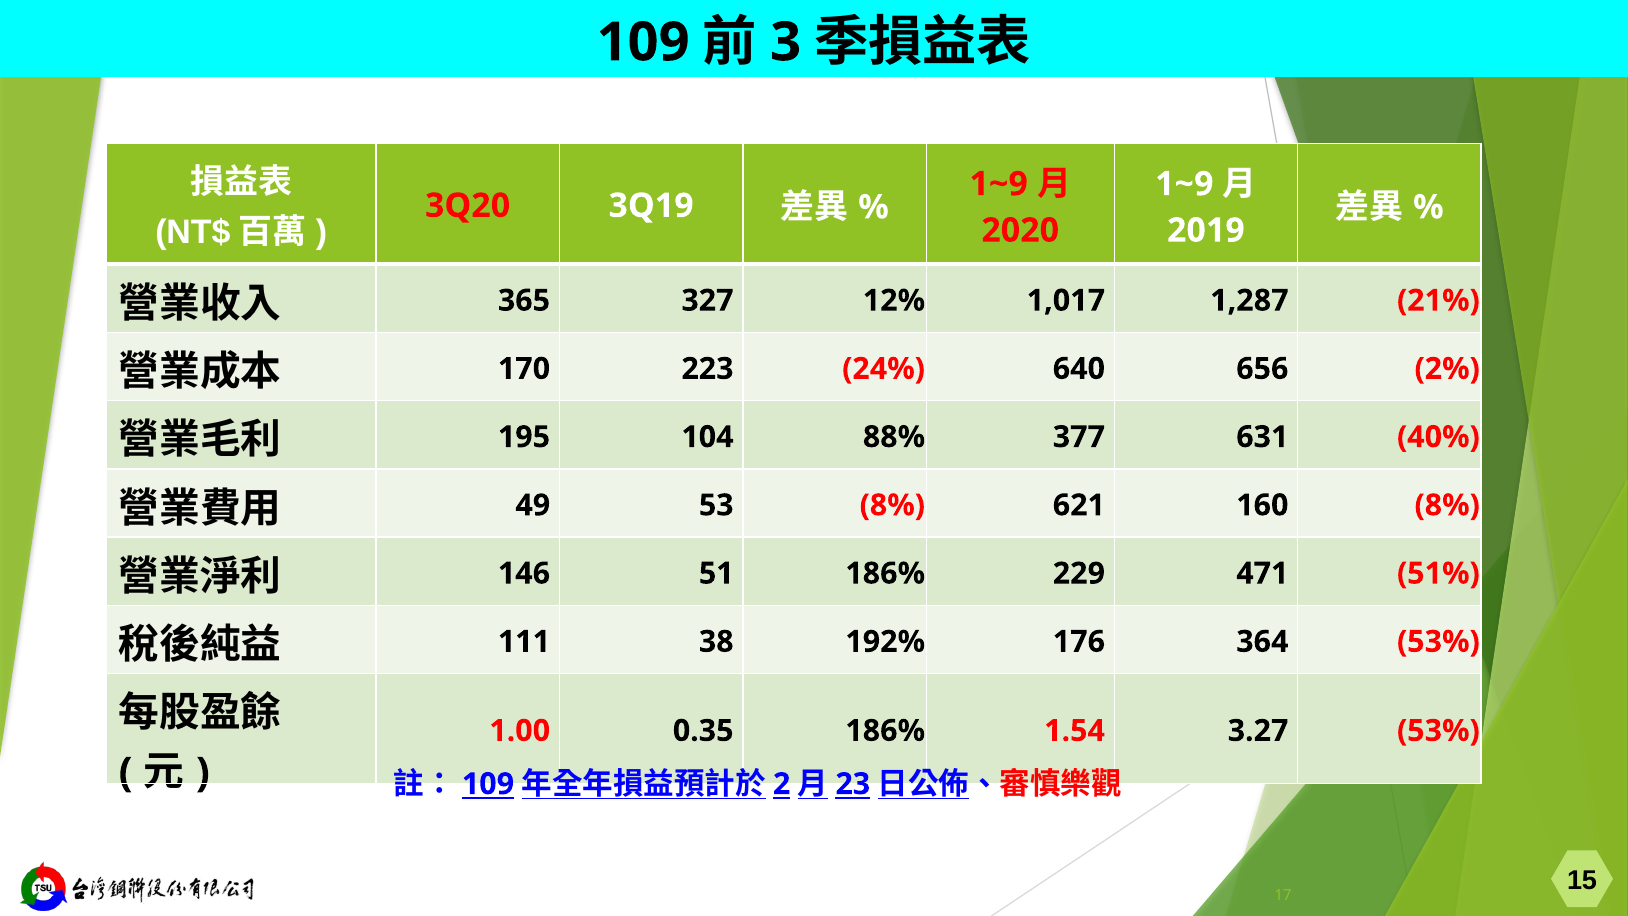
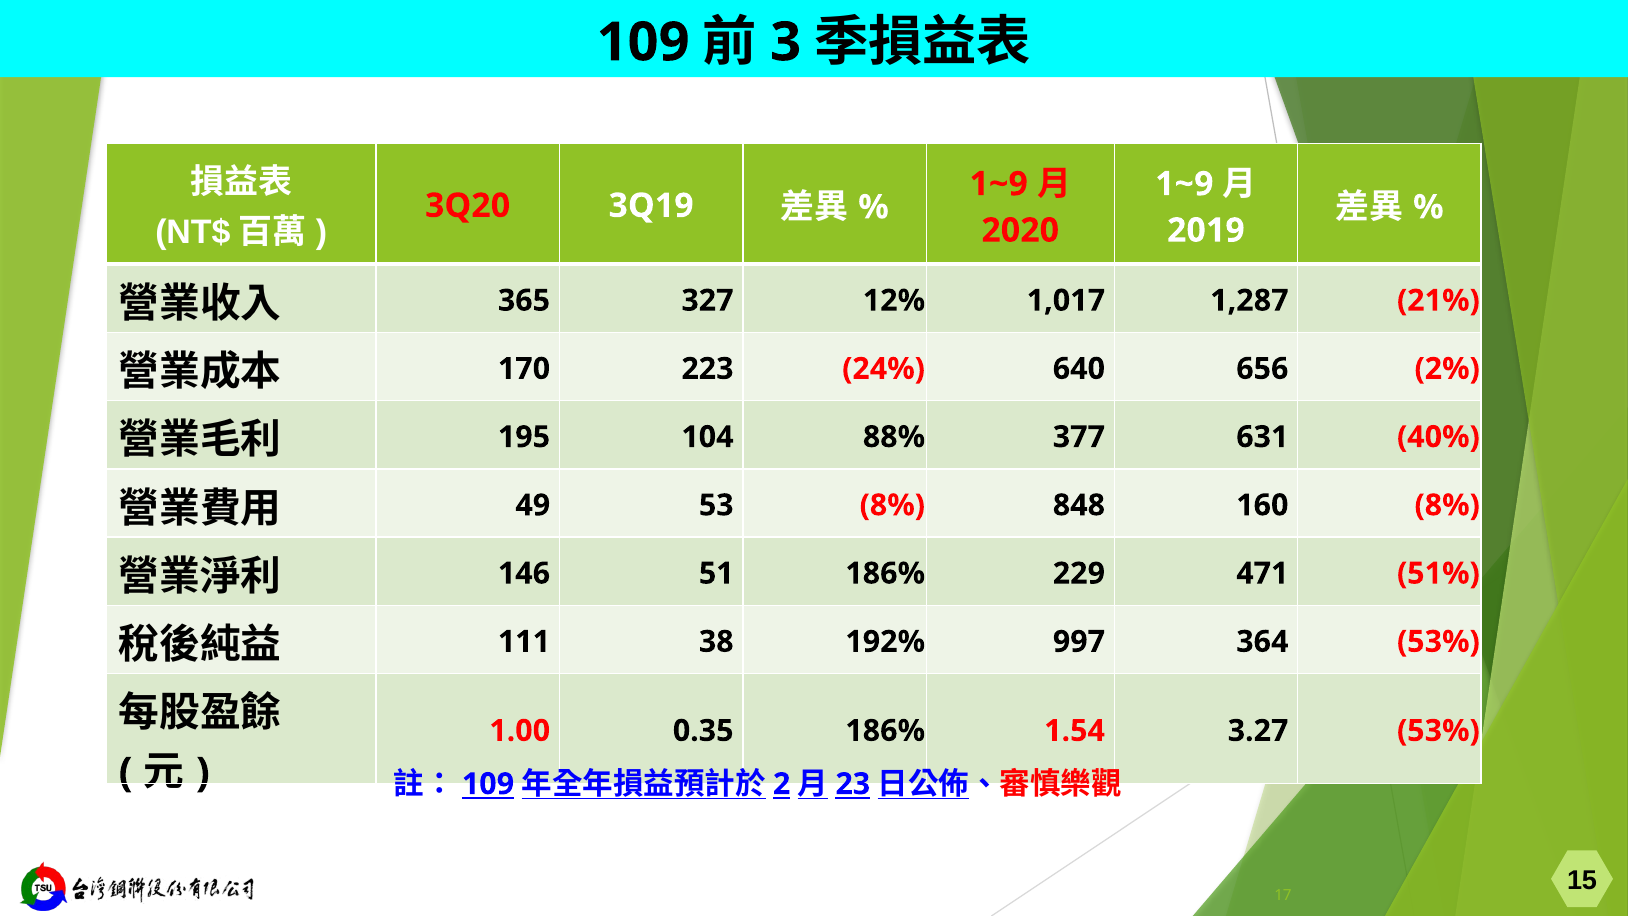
621: 621 -> 848
176: 176 -> 997
